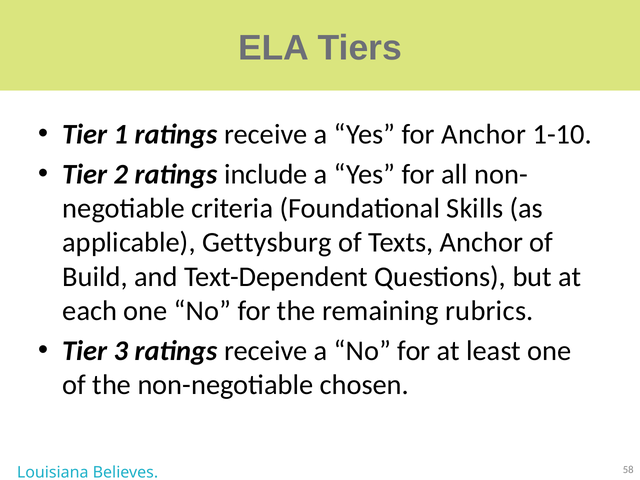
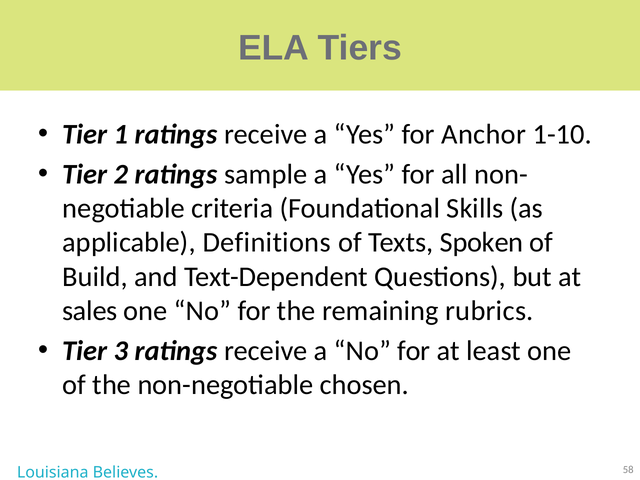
include: include -> sample
Gettysburg: Gettysburg -> Definitions
Texts Anchor: Anchor -> Spoken
each: each -> sales
